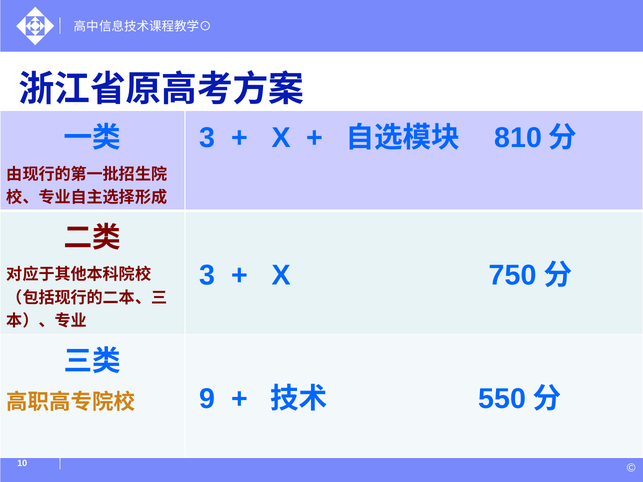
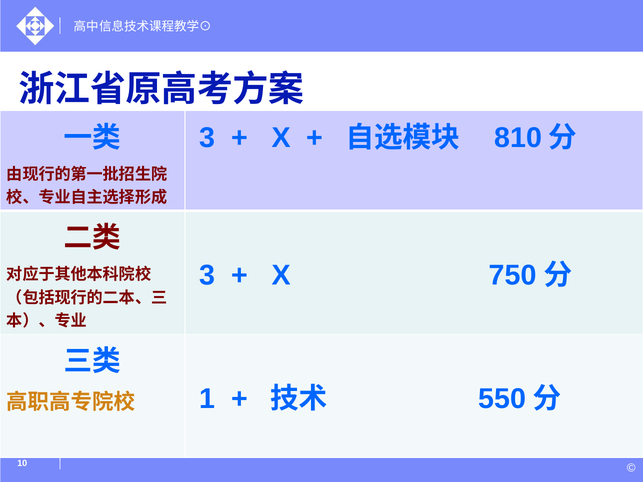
9: 9 -> 1
